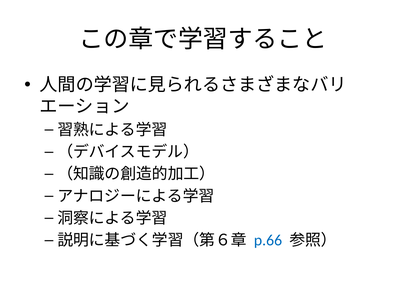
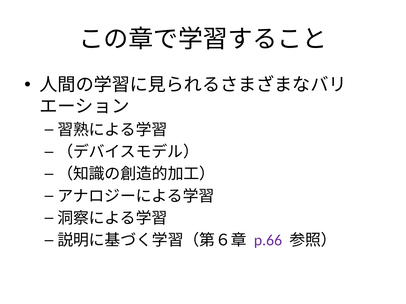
p.66 colour: blue -> purple
